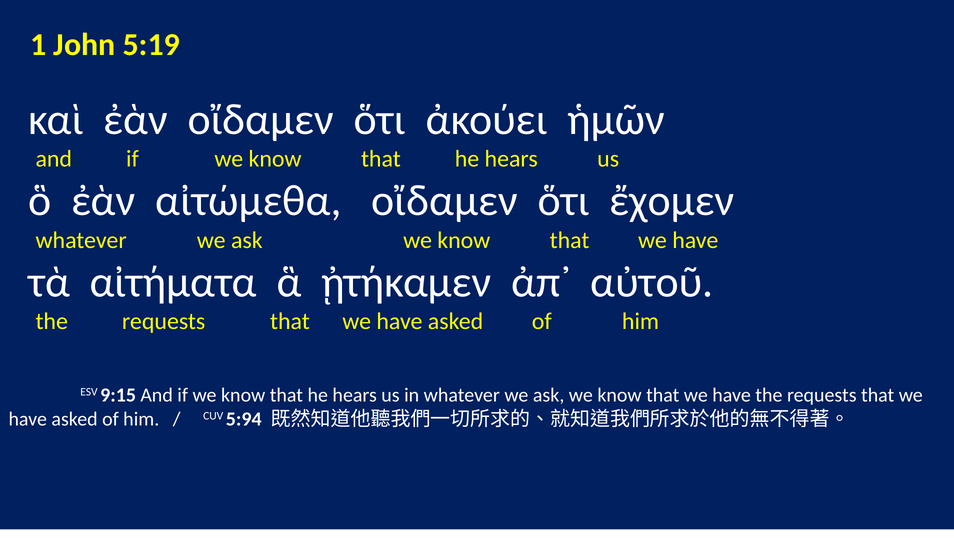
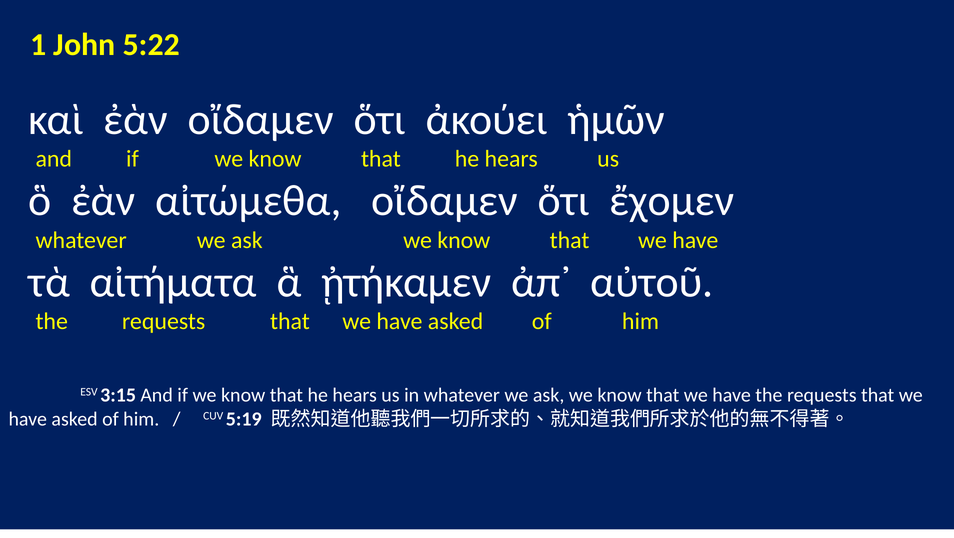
5:19: 5:19 -> 5:22
9:15: 9:15 -> 3:15
5:94: 5:94 -> 5:19
